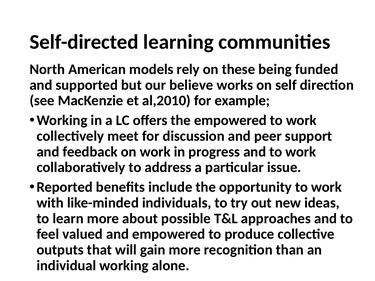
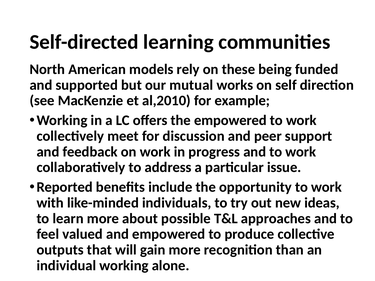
believe: believe -> mutual
